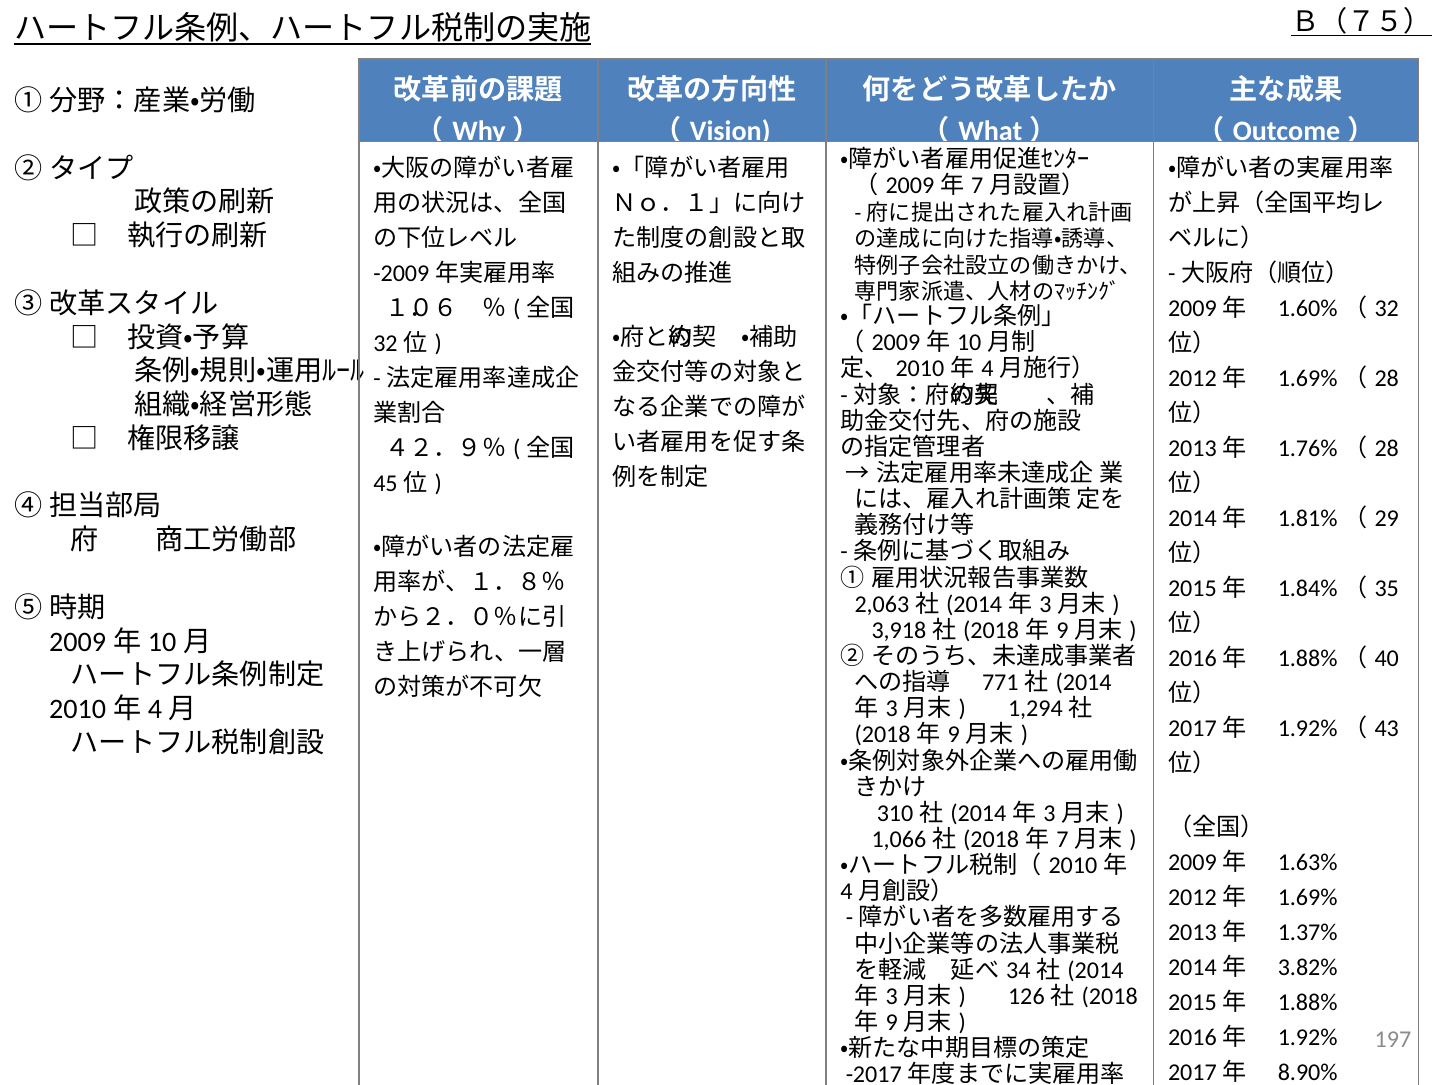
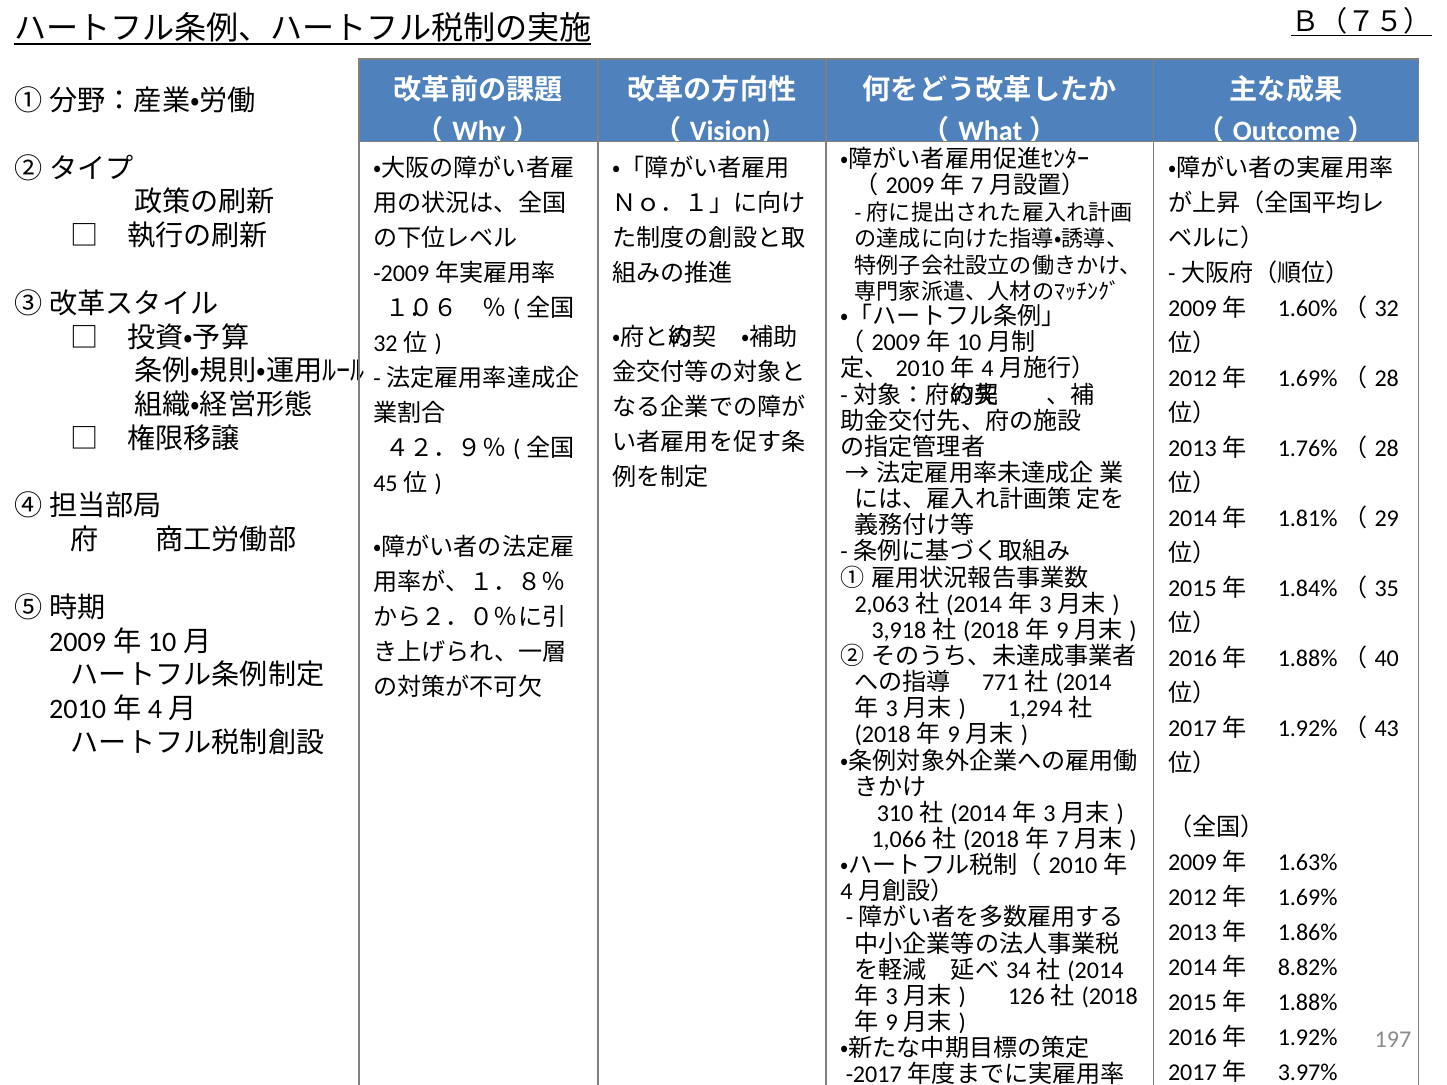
1.37%: 1.37% -> 1.86%
3.82%: 3.82% -> 8.82%
8.90%: 8.90% -> 3.97%
